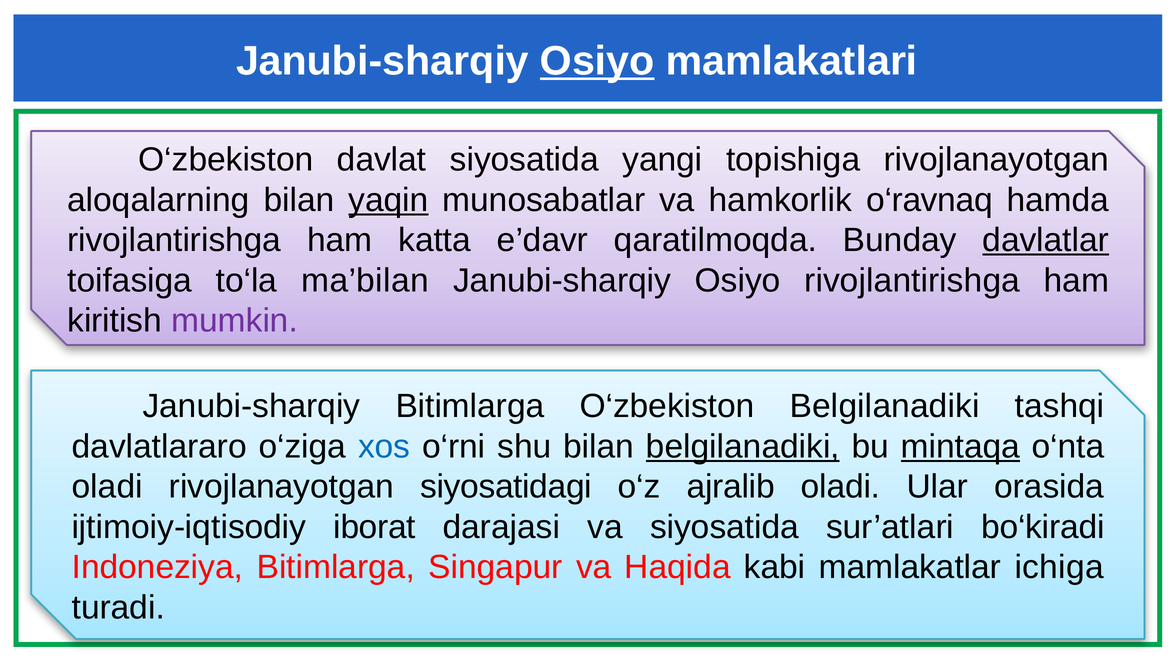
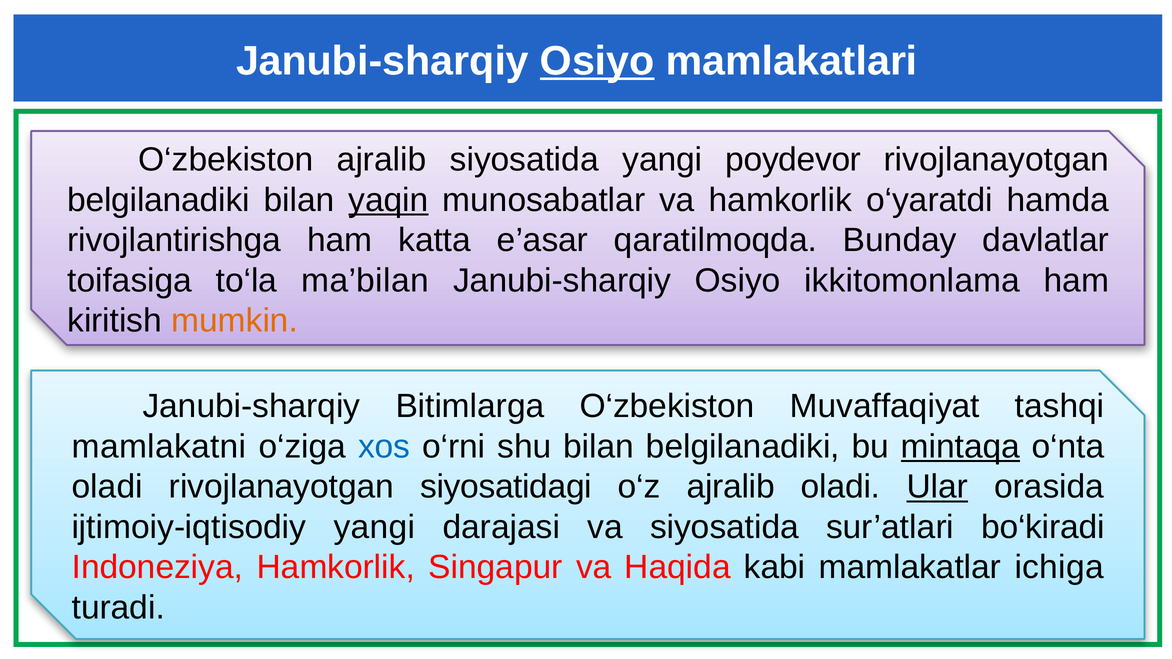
O‘zbekiston davlat: davlat -> ajralib
topishiga: topishiga -> poydevor
aloqalarning at (158, 200): aloqalarning -> belgilanadiki
o‘ravnaq: o‘ravnaq -> o‘yaratdi
e’davr: e’davr -> e’asar
davlatlar underline: present -> none
Osiyo rivojlantirishga: rivojlantirishga -> ikkitomonlama
mumkin colour: purple -> orange
O‘zbekiston Belgilanadiki: Belgilanadiki -> Muvaffaqiyat
davlatlararo: davlatlararo -> mamlakatni
belgilanadiki at (743, 447) underline: present -> none
Ular underline: none -> present
ijtimoiy-iqtisodiy iborat: iborat -> yangi
Indoneziya Bitimlarga: Bitimlarga -> Hamkorlik
